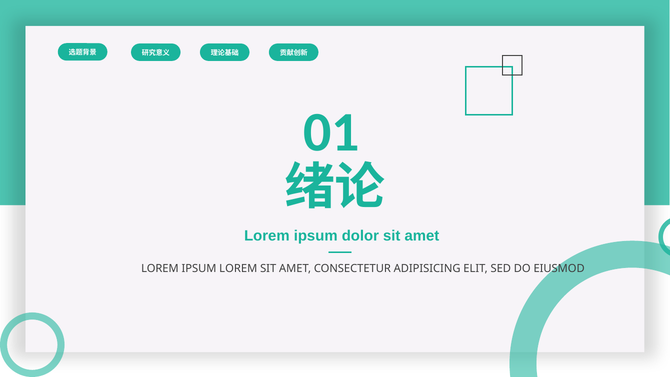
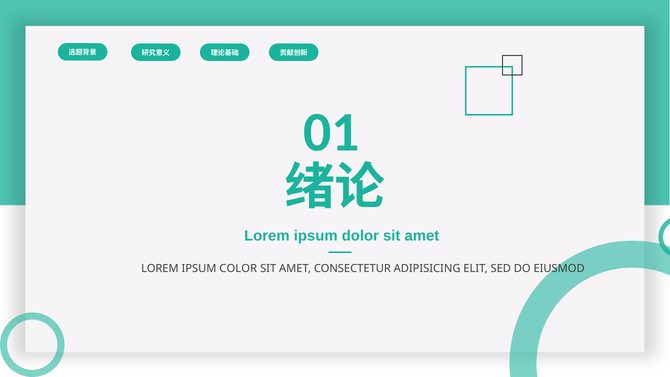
IPSUM LOREM: LOREM -> COLOR
